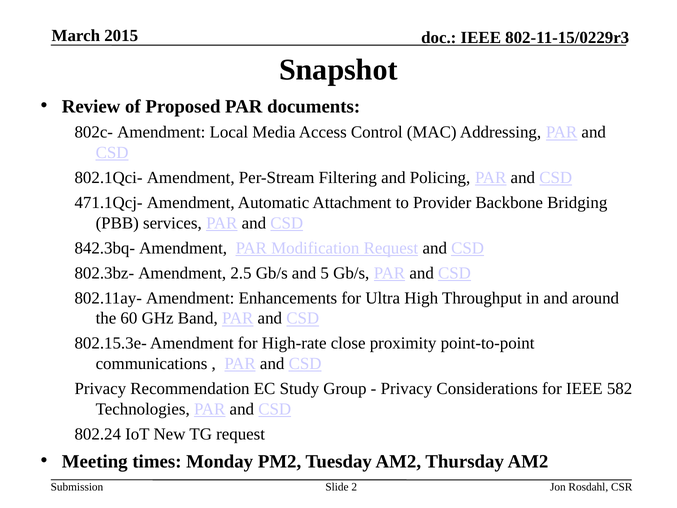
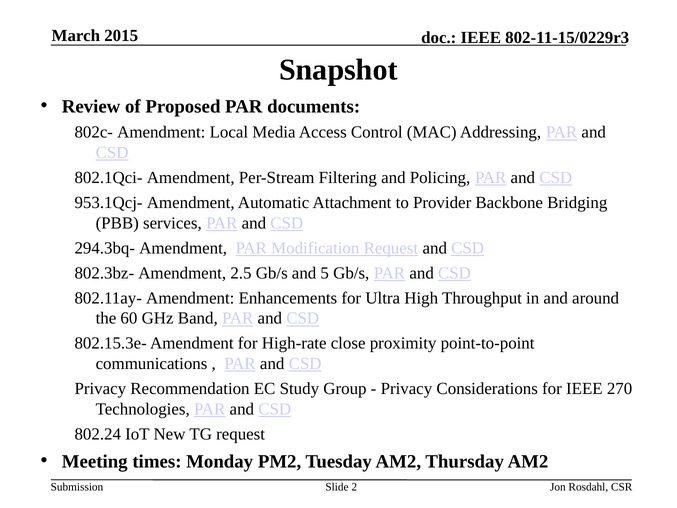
471.1Qcj-: 471.1Qcj- -> 953.1Qcj-
842.3bq-: 842.3bq- -> 294.3bq-
582: 582 -> 270
